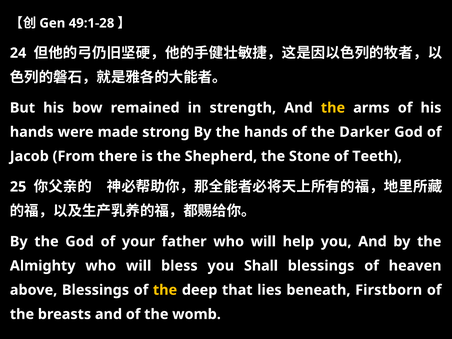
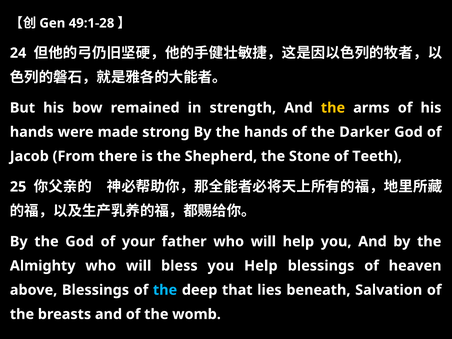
you Shall: Shall -> Help
the at (165, 290) colour: yellow -> light blue
Firstborn: Firstborn -> Salvation
